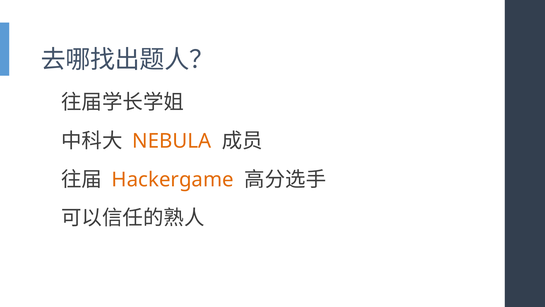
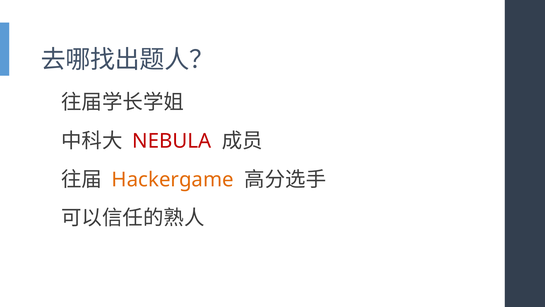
NEBULA colour: orange -> red
